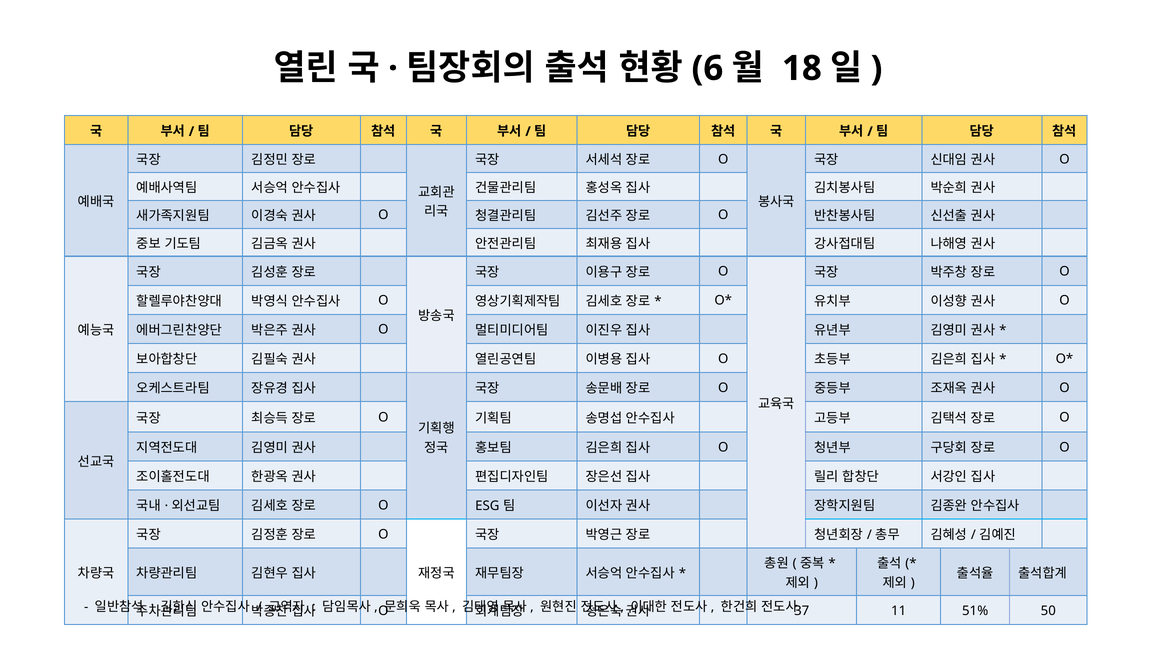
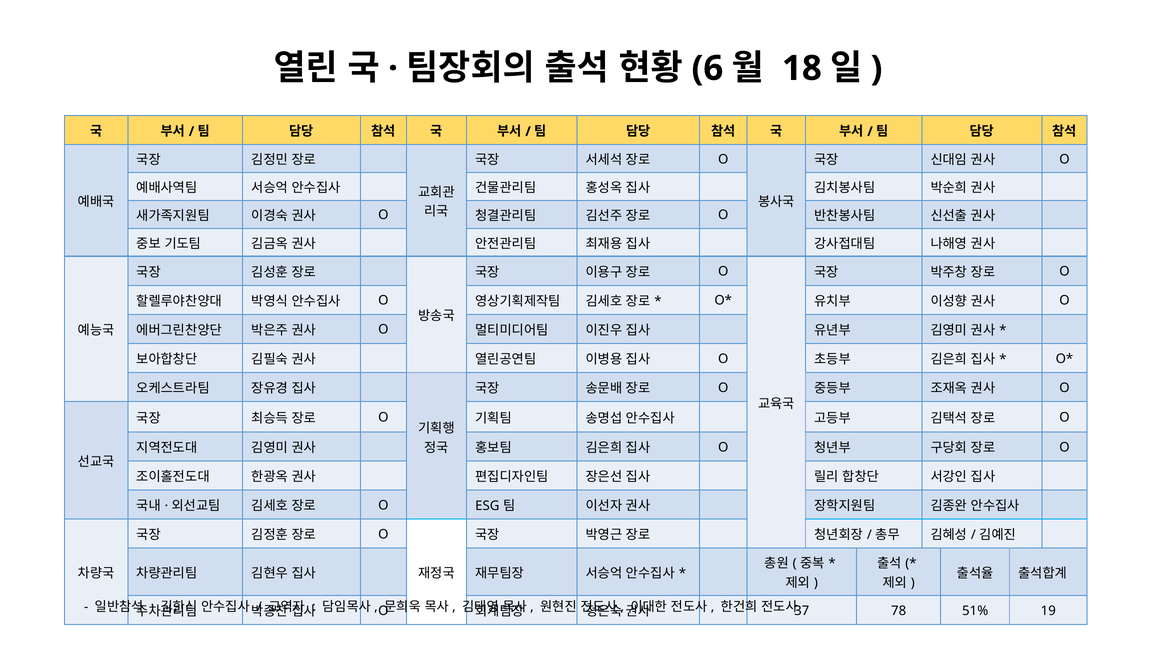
11: 11 -> 78
50: 50 -> 19
